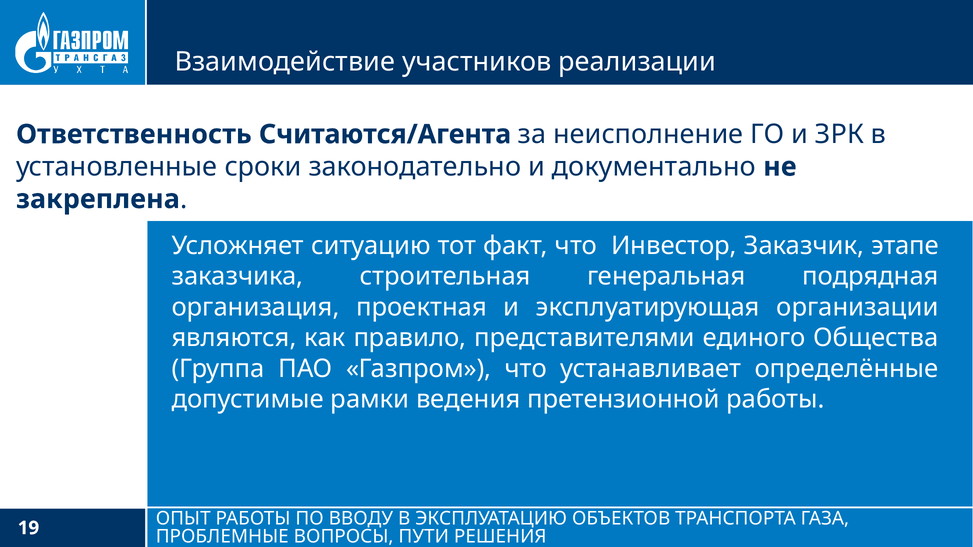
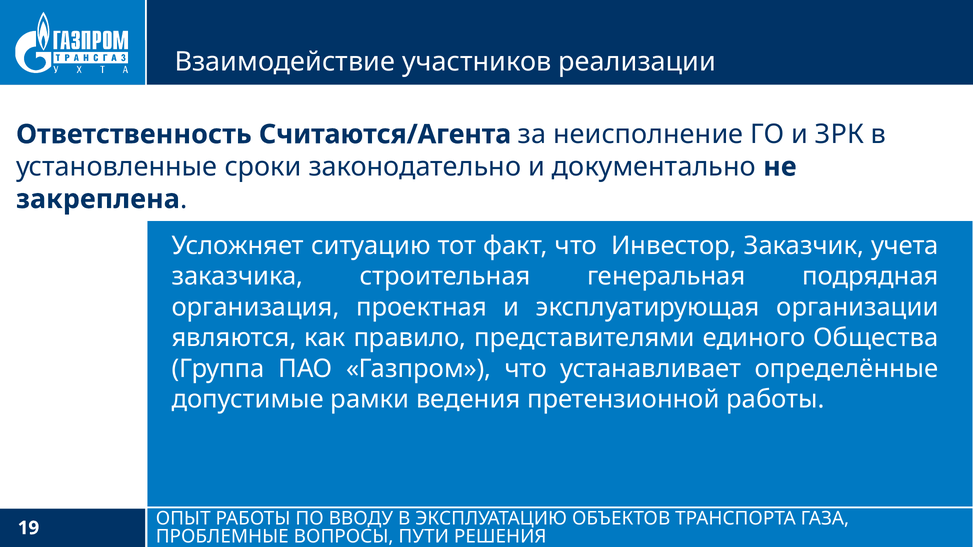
этапе: этапе -> учета
